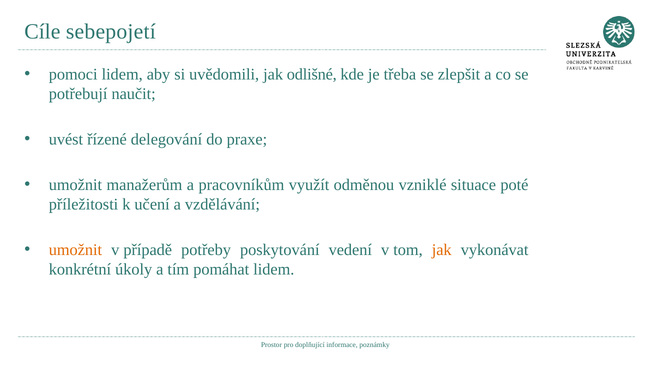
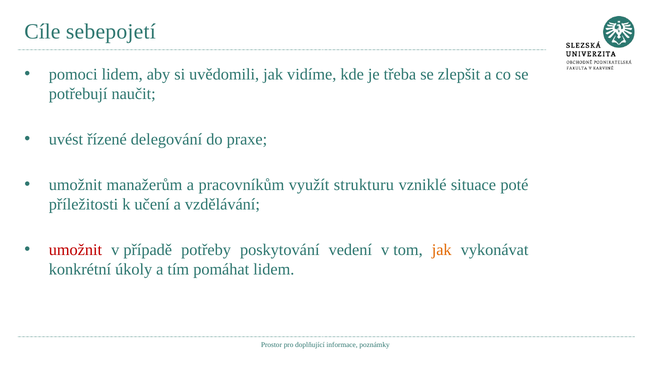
odlišné: odlišné -> vidíme
odměnou: odměnou -> strukturu
umožnit at (75, 250) colour: orange -> red
